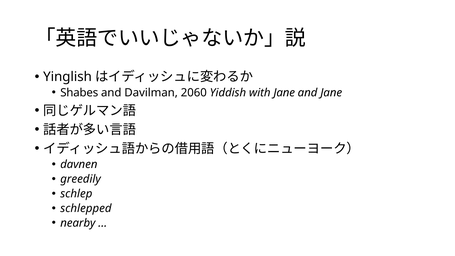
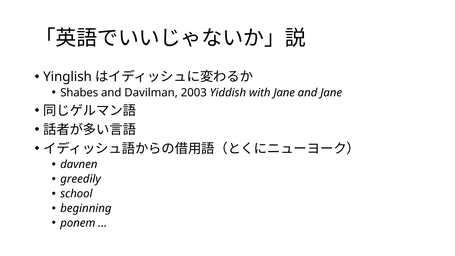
2060: 2060 -> 2003
schlep: schlep -> school
schlepped: schlepped -> beginning
nearby: nearby -> ponem
